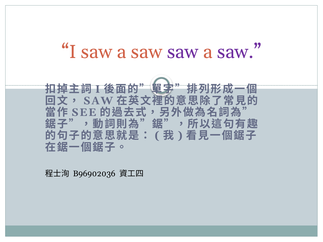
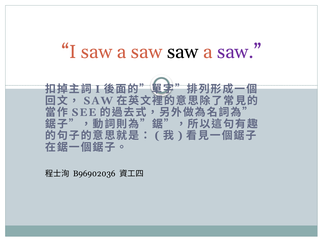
saw at (183, 52) colour: purple -> black
